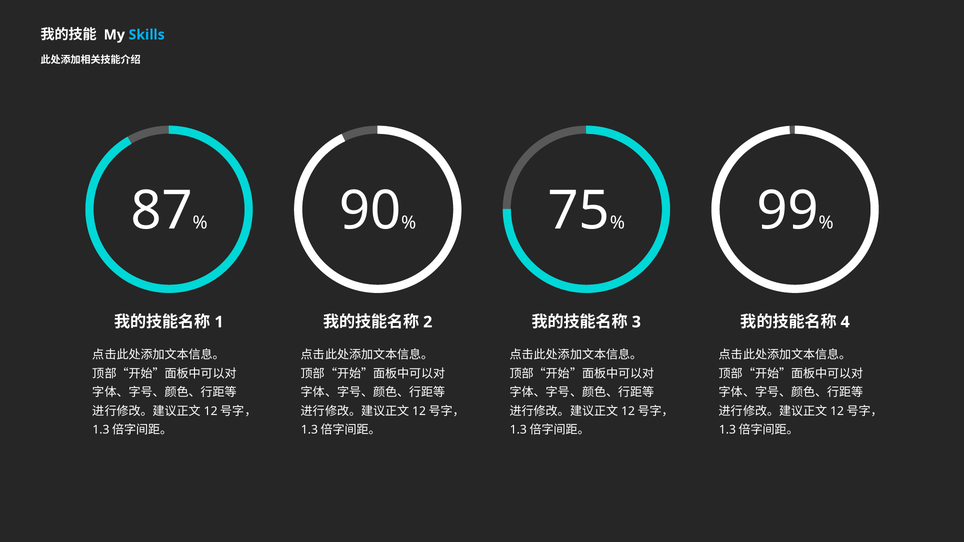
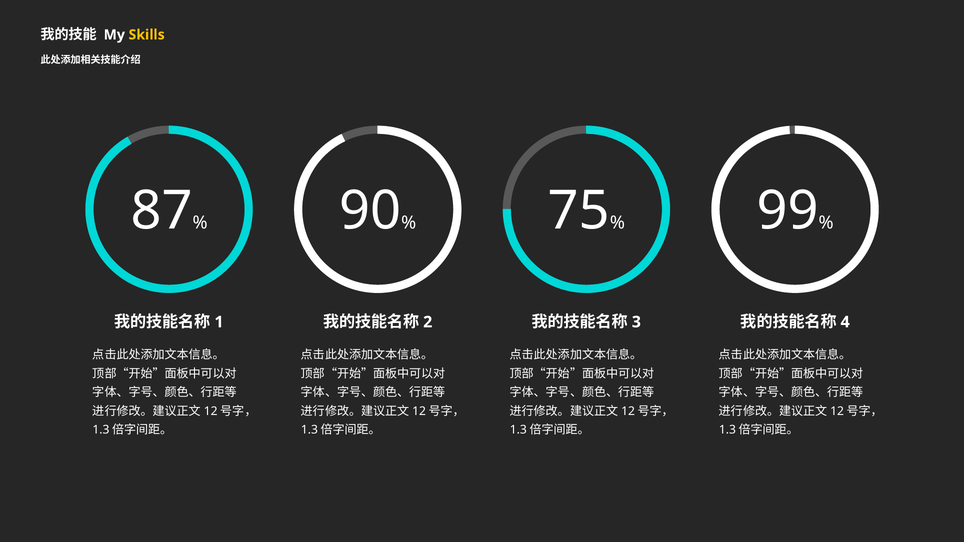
Skills colour: light blue -> yellow
